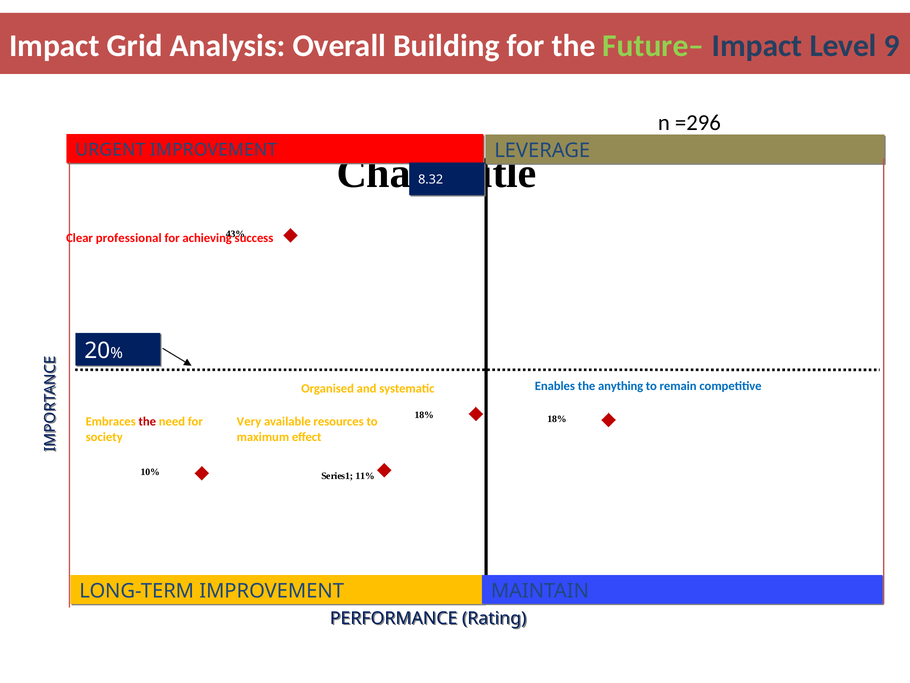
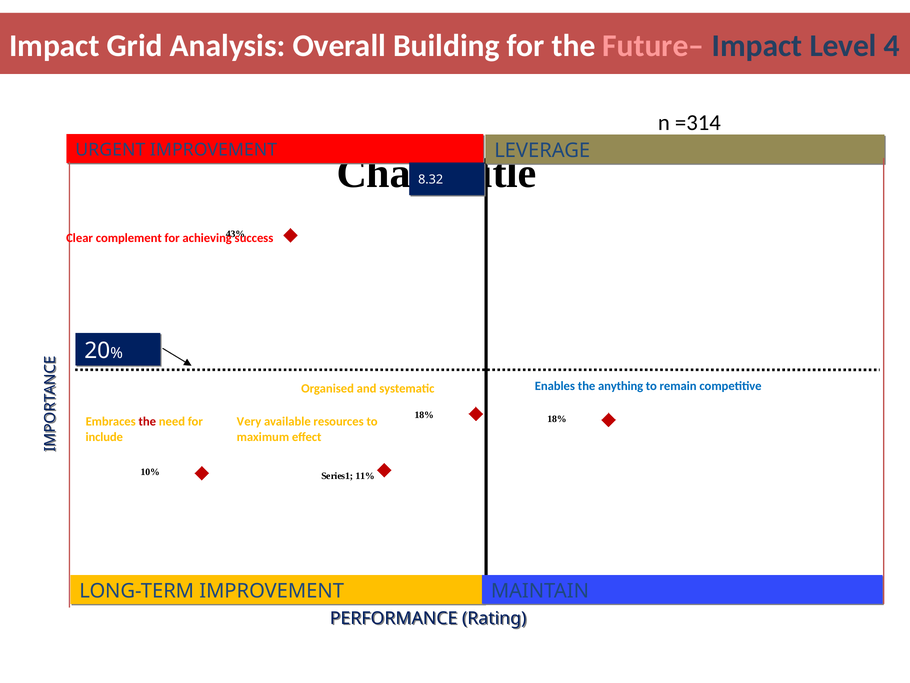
Future– colour: light green -> pink
9: 9 -> 4
=296: =296 -> =314
professional: professional -> complement
society: society -> include
